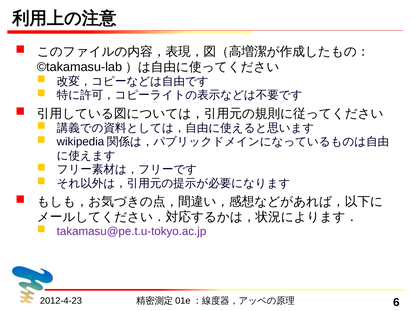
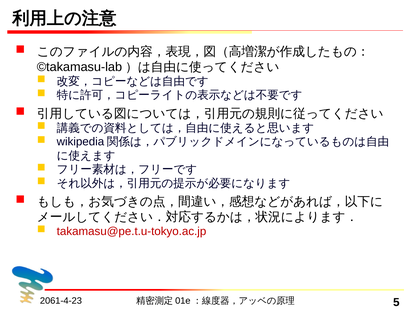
takamasu@pe.t.u-tokyo.ac.jp colour: purple -> red
2012-4-23: 2012-4-23 -> 2061-4-23
6: 6 -> 5
